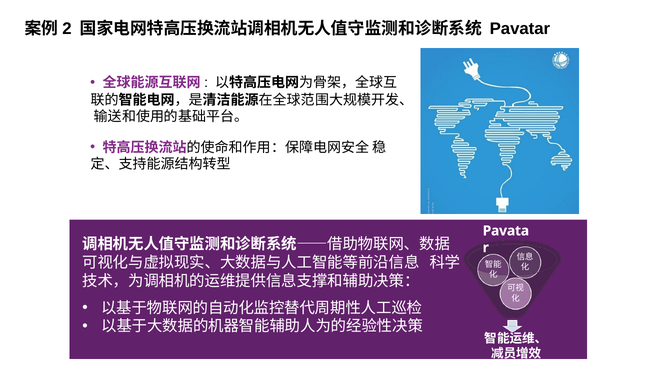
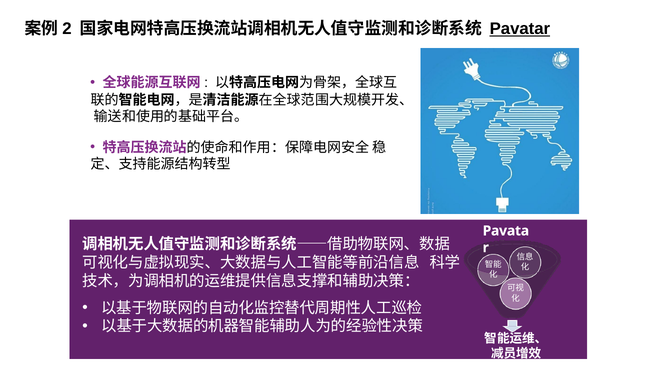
Pavatar underline: none -> present
